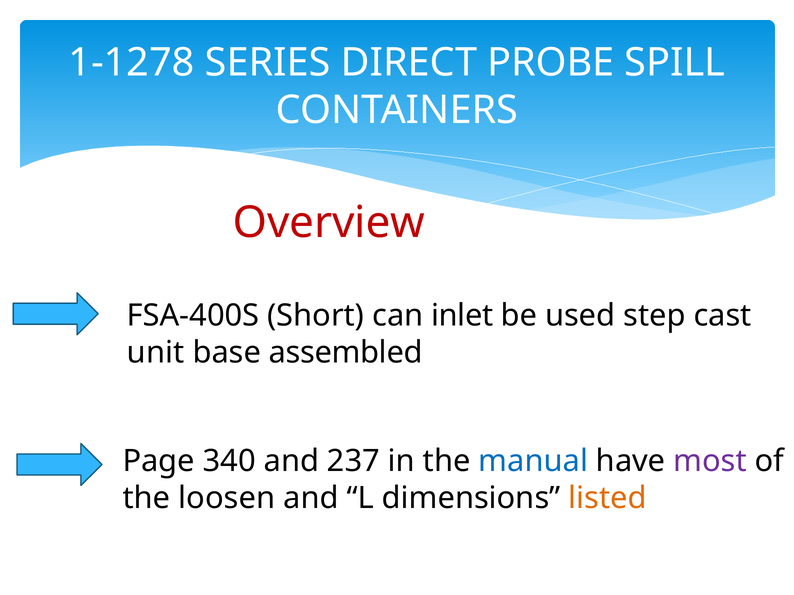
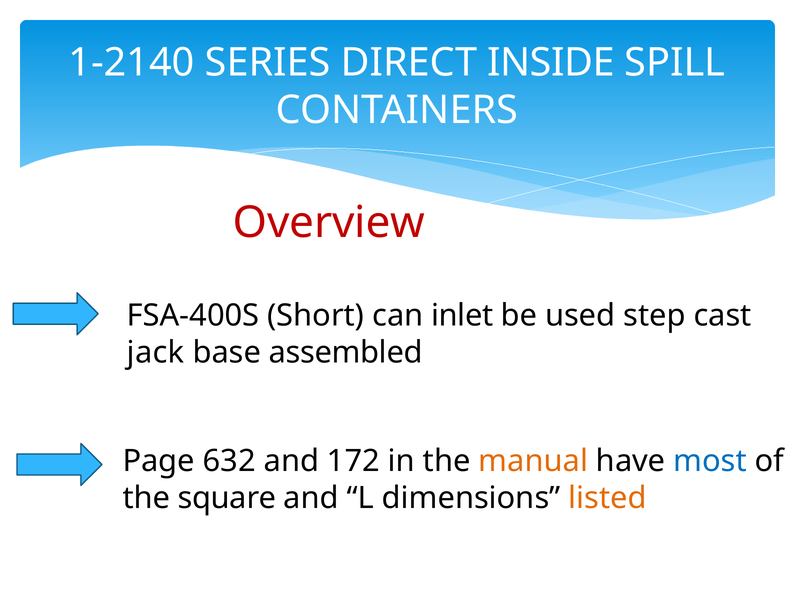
1-1278: 1-1278 -> 1-2140
PROBE: PROBE -> INSIDE
unit: unit -> jack
340: 340 -> 632
237: 237 -> 172
manual colour: blue -> orange
most colour: purple -> blue
loosen: loosen -> square
